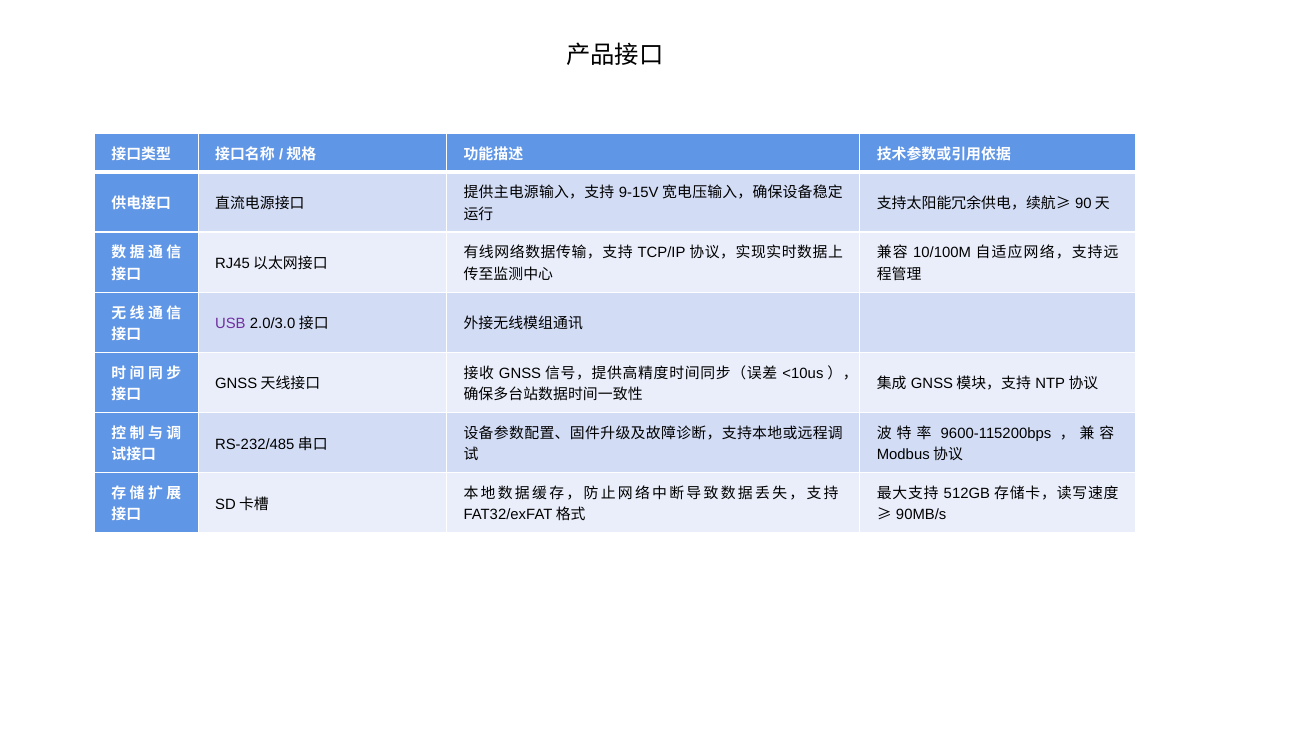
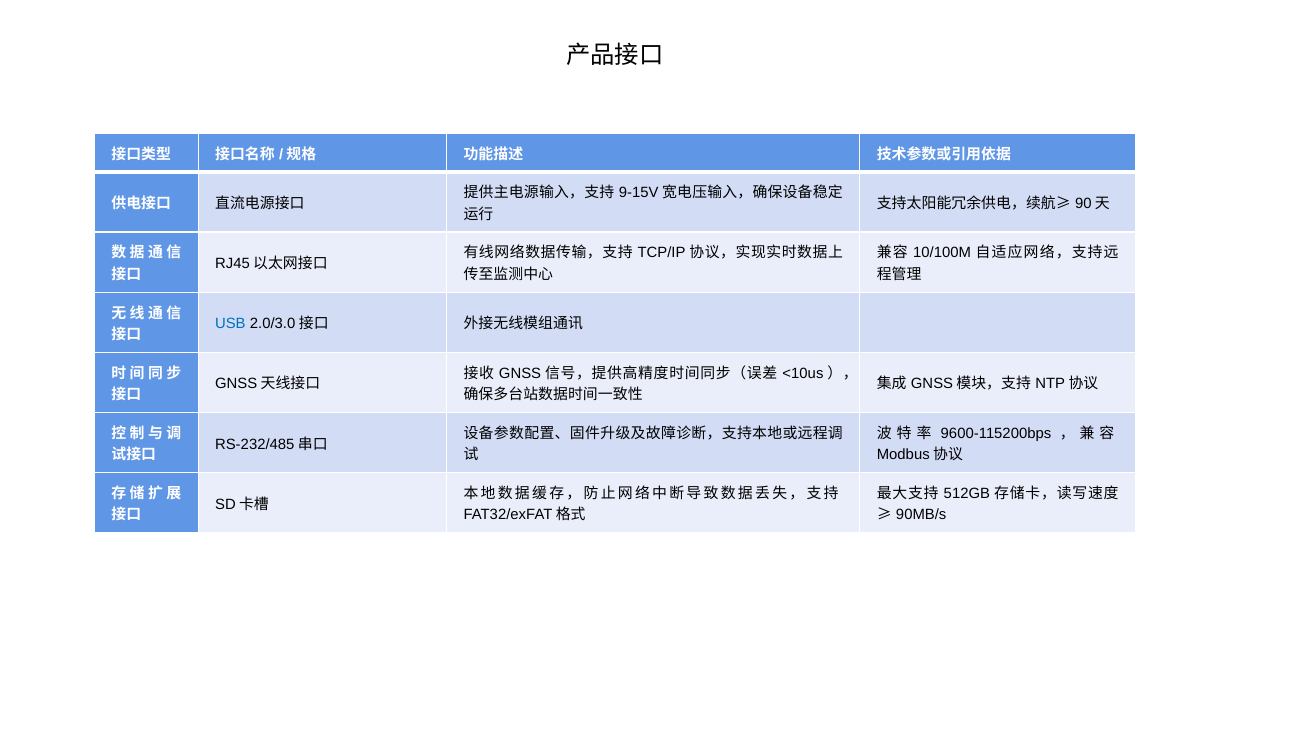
USB colour: purple -> blue
